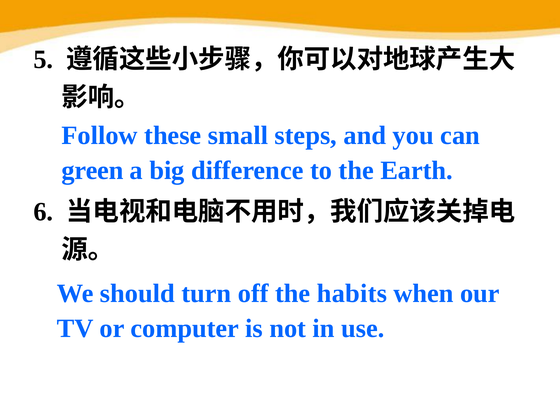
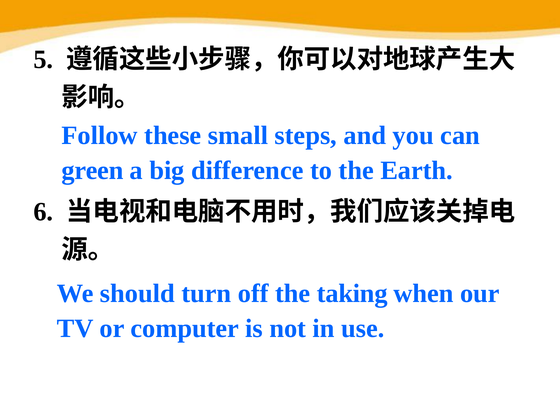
habits: habits -> taking
